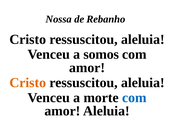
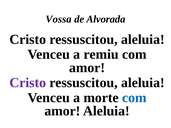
Nossa: Nossa -> Vossa
Rebanho: Rebanho -> Alvorada
somos: somos -> remiu
Cristo at (28, 83) colour: orange -> purple
